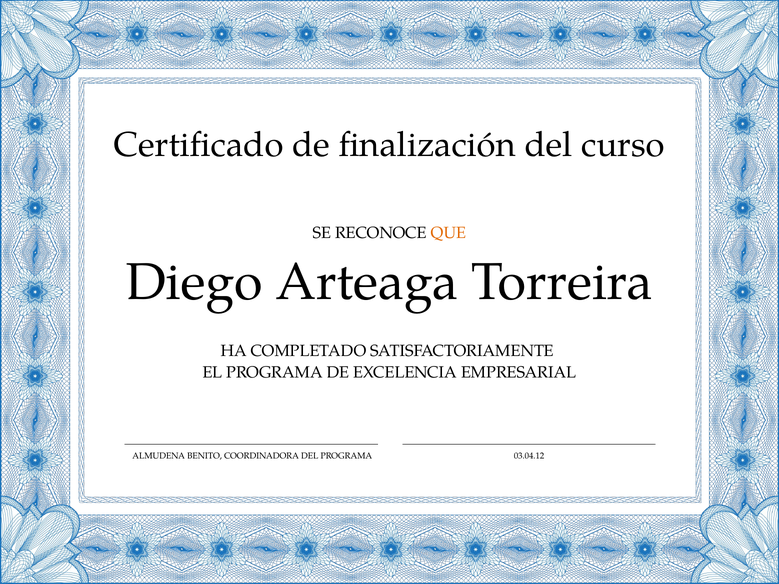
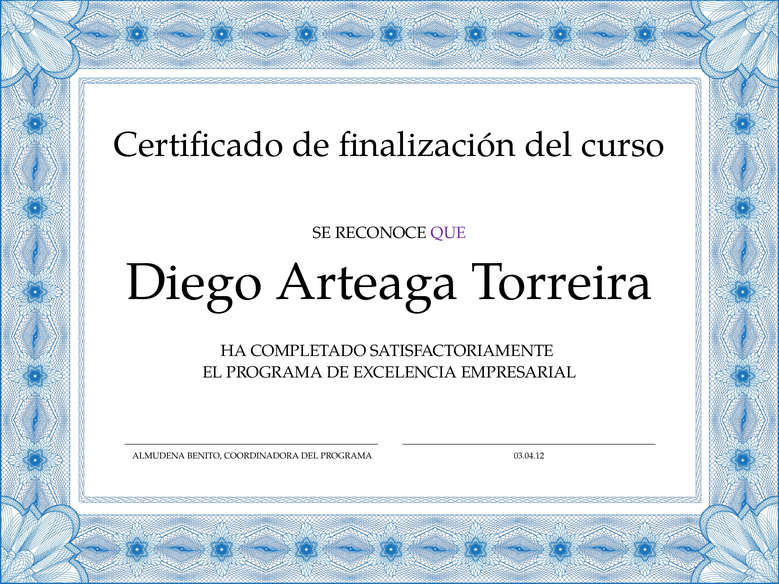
QUE colour: orange -> purple
